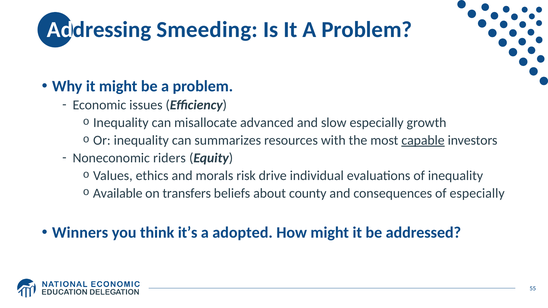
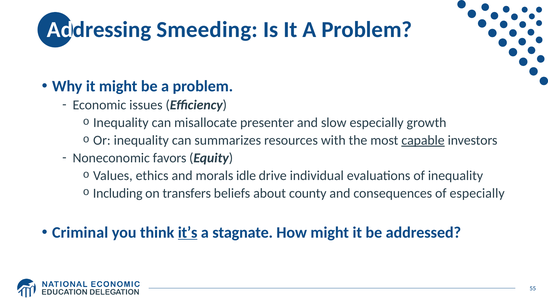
advanced: advanced -> presenter
riders: riders -> favors
risk: risk -> idle
Available: Available -> Including
Winners: Winners -> Criminal
it’s underline: none -> present
adopted: adopted -> stagnate
